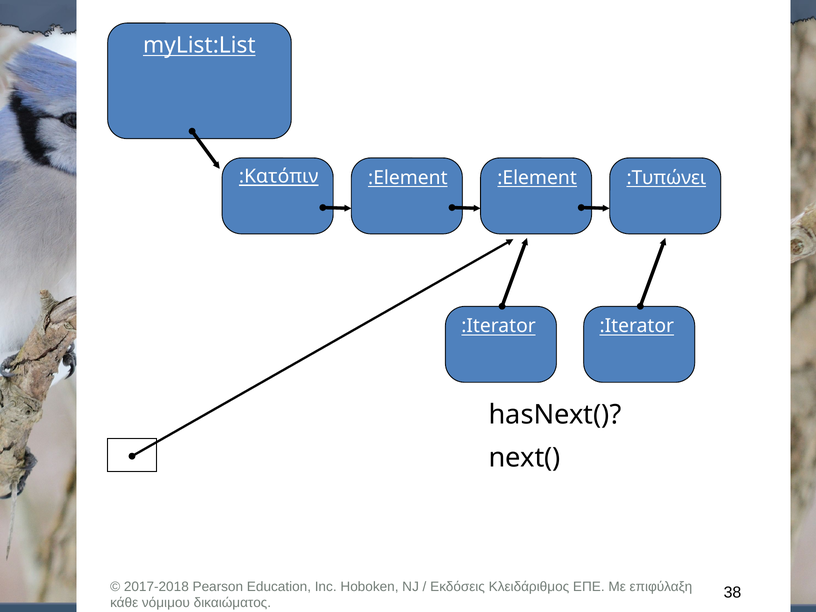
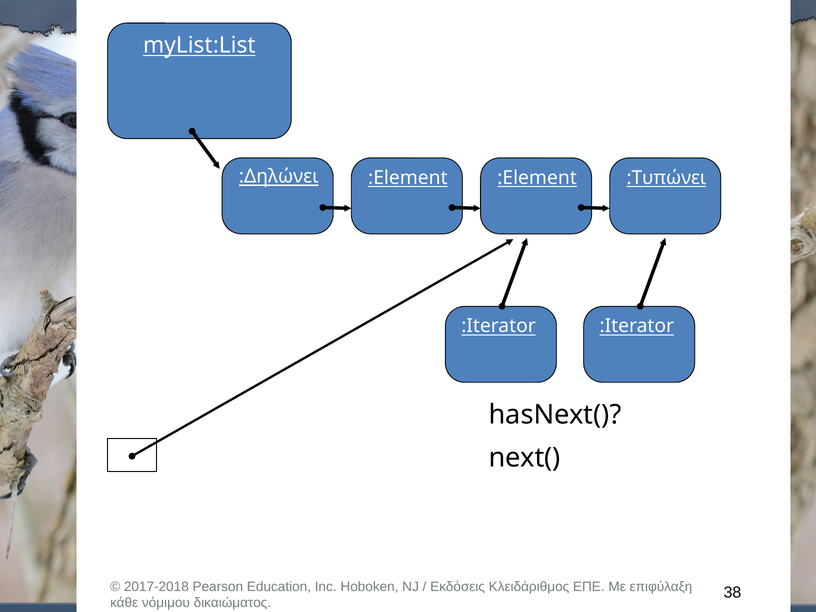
:Κατόπιν: :Κατόπιν -> :Δηλώνει
